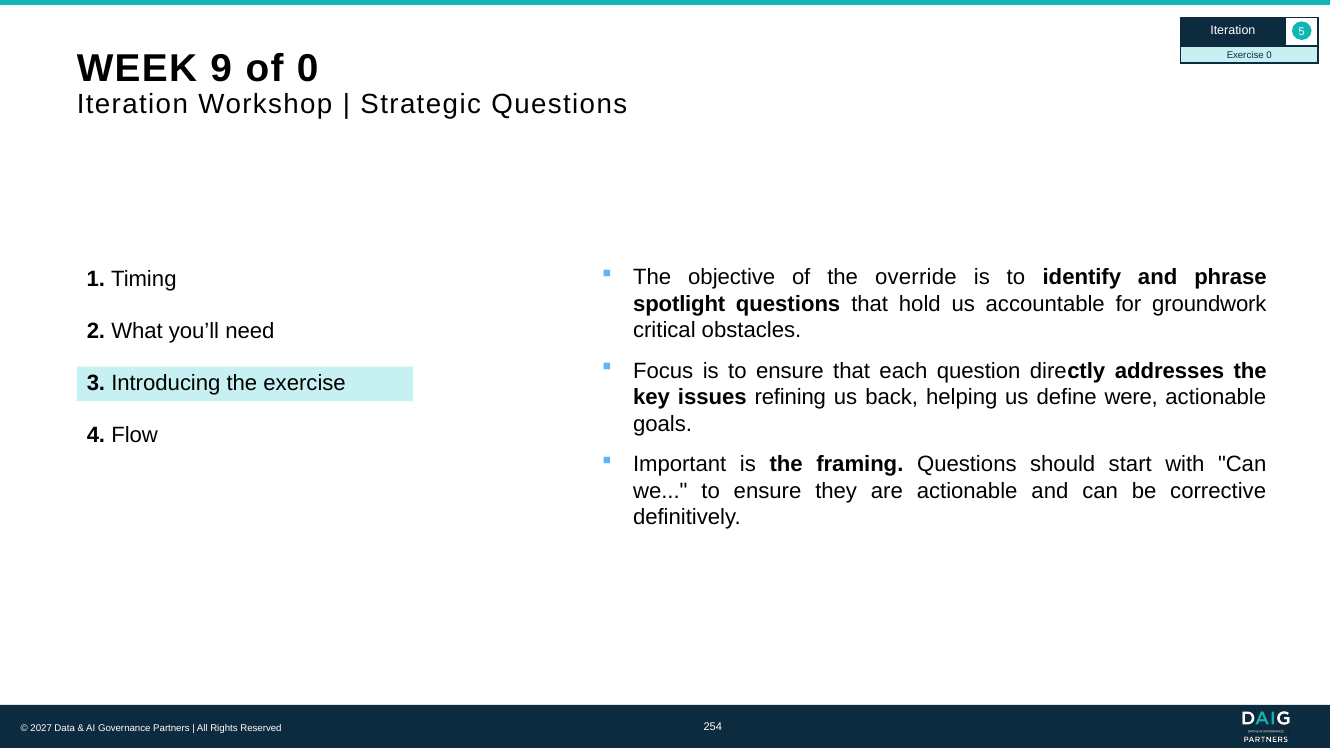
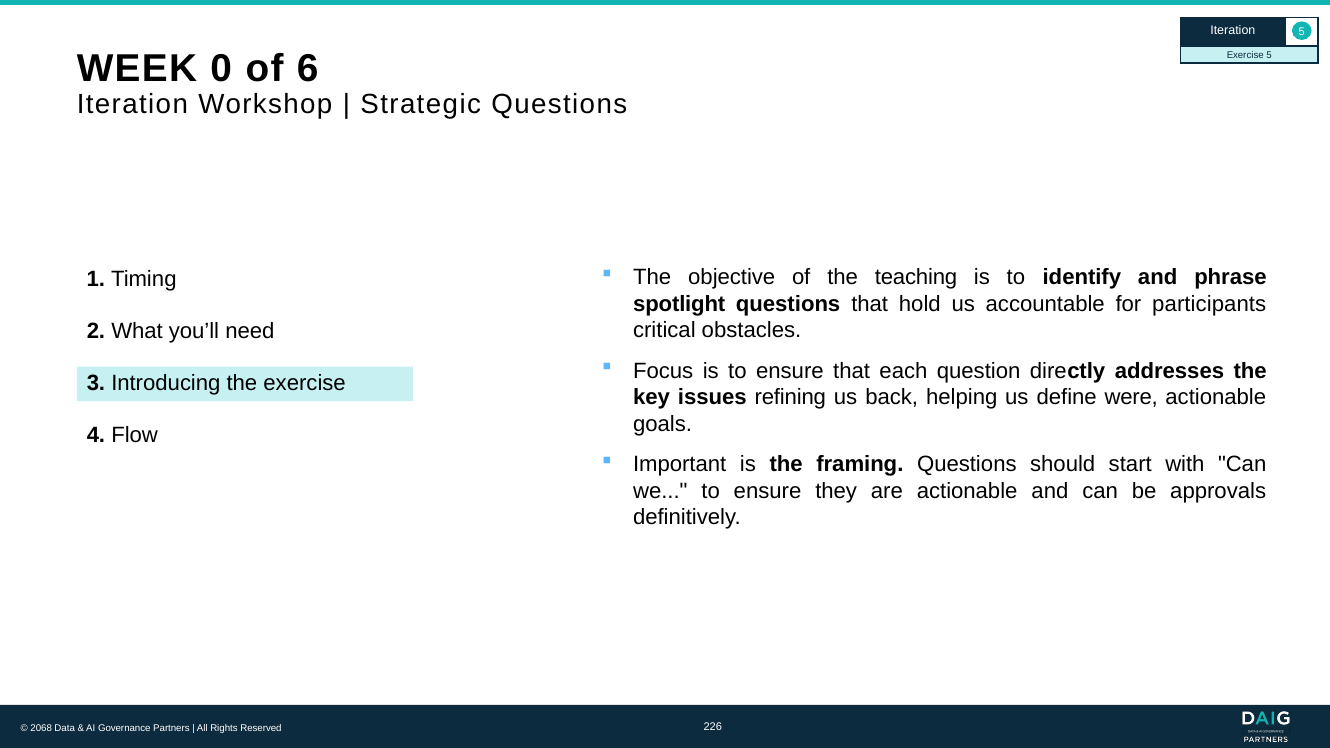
Exercise 0: 0 -> 5
9: 9 -> 0
of 0: 0 -> 6
override: override -> teaching
groundwork: groundwork -> participants
corrective: corrective -> approvals
2027: 2027 -> 2068
254: 254 -> 226
